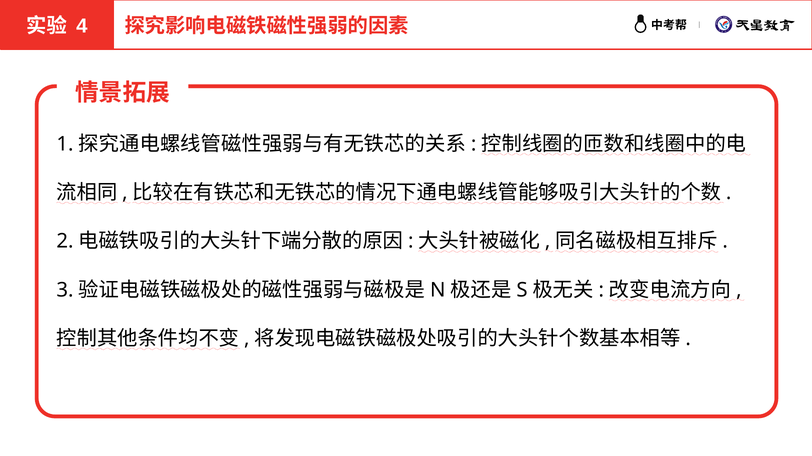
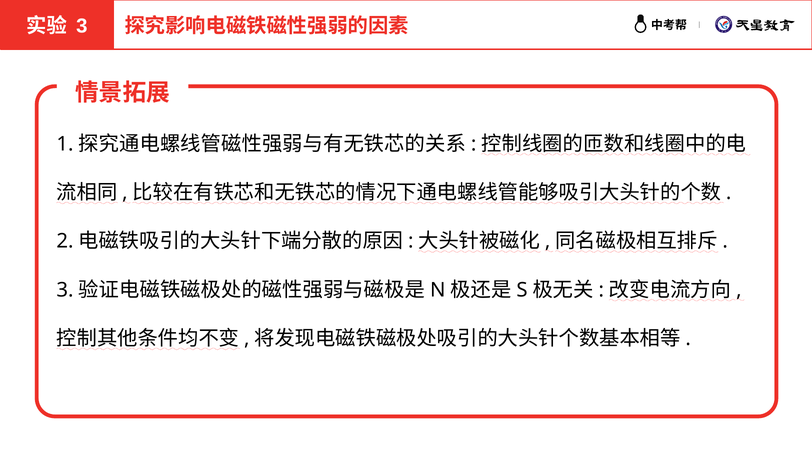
4 at (82, 26): 4 -> 3
